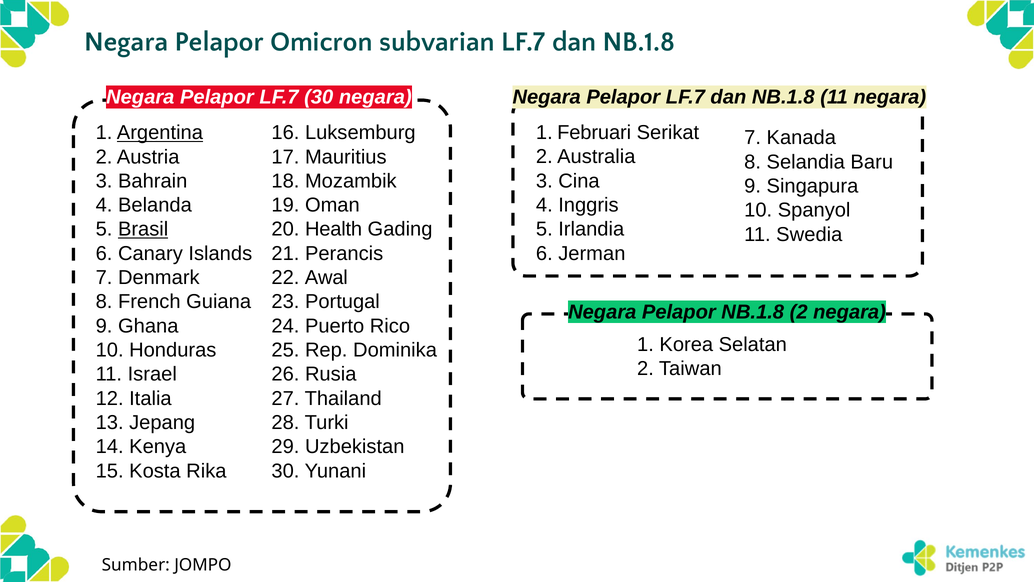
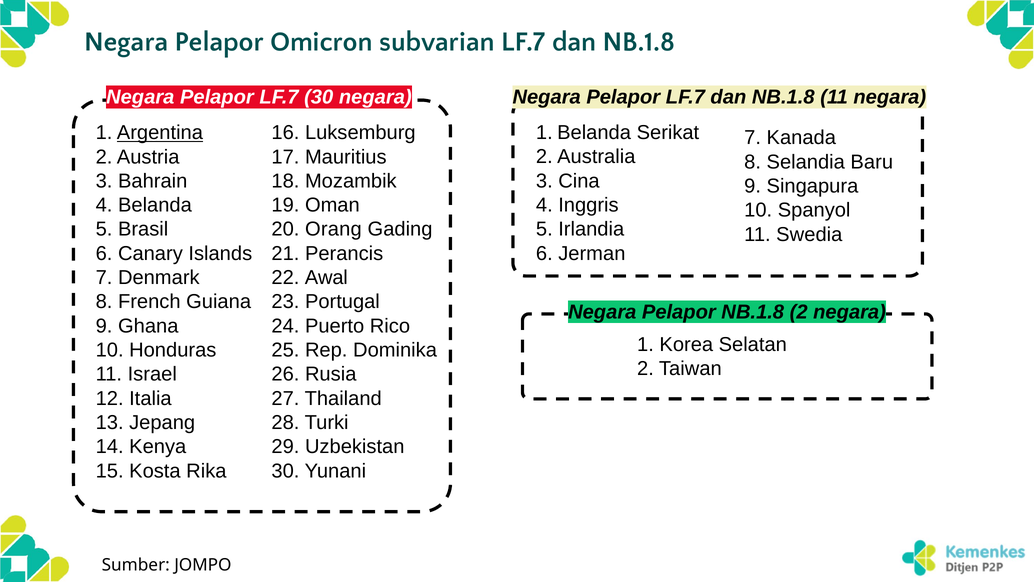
1 Februari: Februari -> Belanda
Brasil underline: present -> none
Health: Health -> Orang
